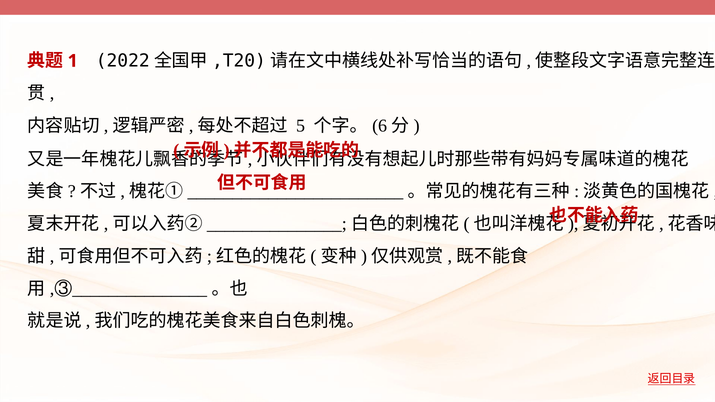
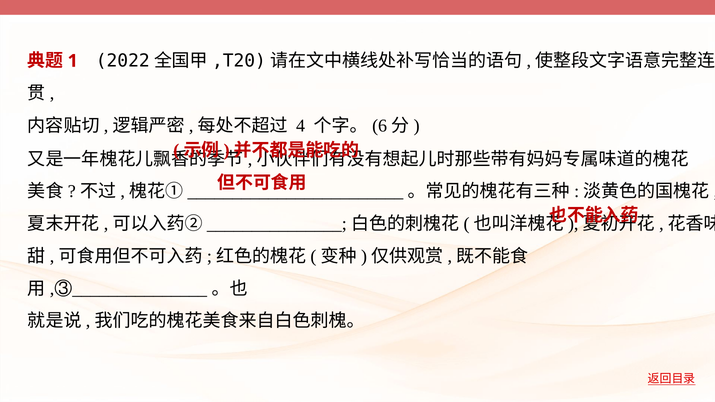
5: 5 -> 4
